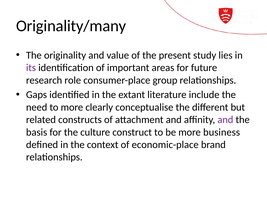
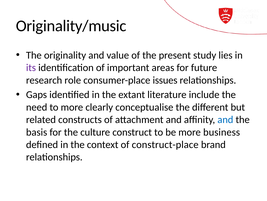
Originality/many: Originality/many -> Originality/music
group: group -> issues
and at (225, 119) colour: purple -> blue
economic-place: economic-place -> construct-place
